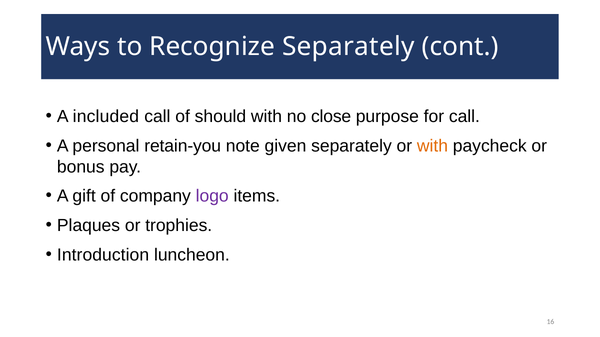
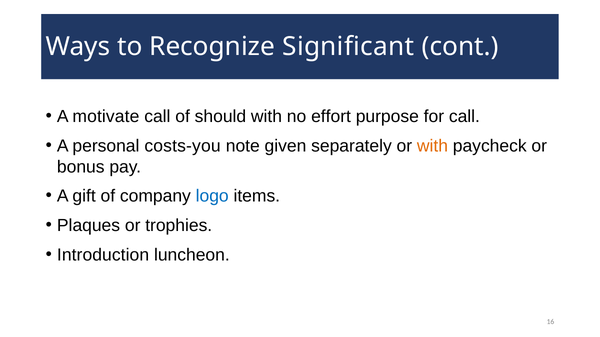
Recognize Separately: Separately -> Significant
included: included -> motivate
close: close -> effort
retain-you: retain-you -> costs-you
logo colour: purple -> blue
